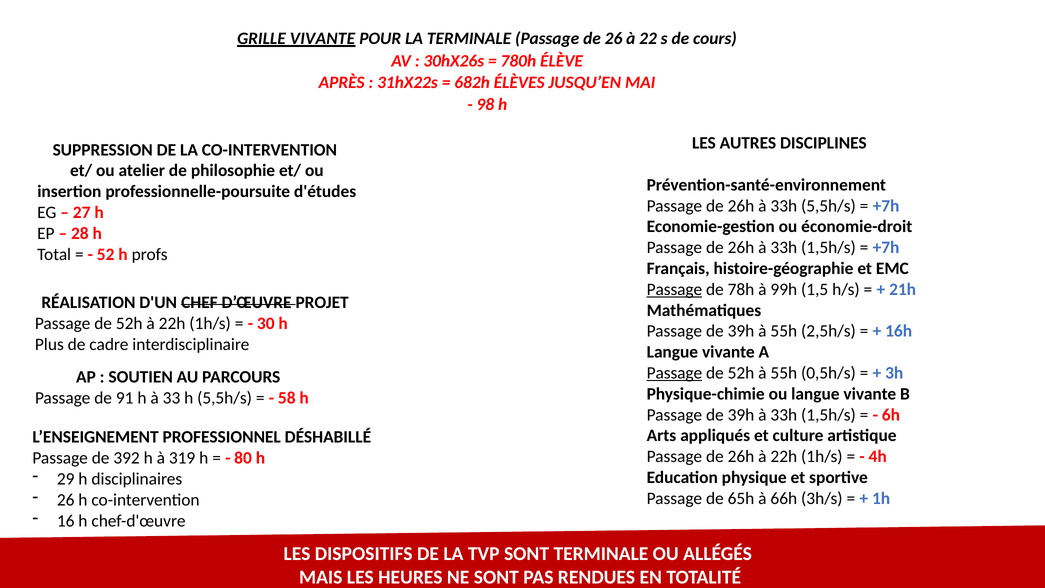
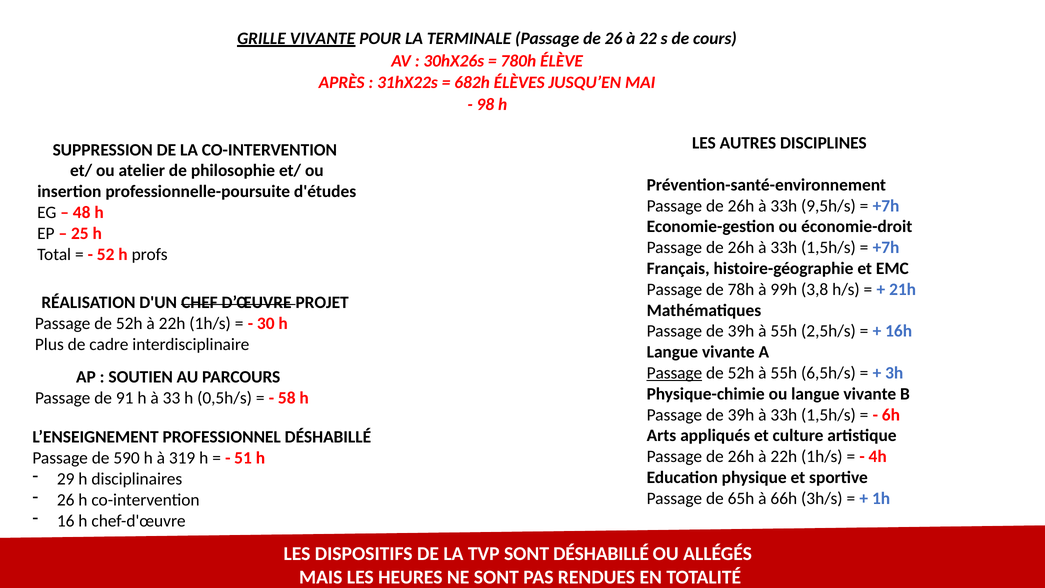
33h 5,5h/s: 5,5h/s -> 9,5h/s
27: 27 -> 48
28: 28 -> 25
Passage at (674, 289) underline: present -> none
1,5: 1,5 -> 3,8
0,5h/s: 0,5h/s -> 6,5h/s
h 5,5h/s: 5,5h/s -> 0,5h/s
392: 392 -> 590
80: 80 -> 51
SONT TERMINALE: TERMINALE -> DÉSHABILLÉ
